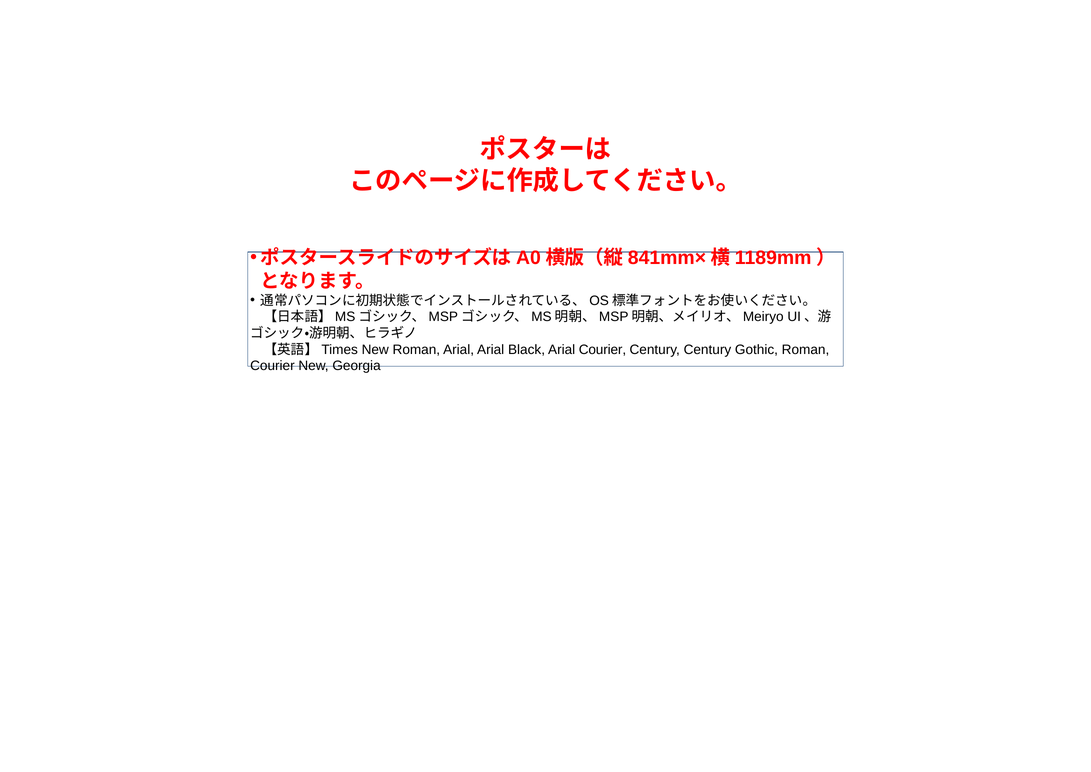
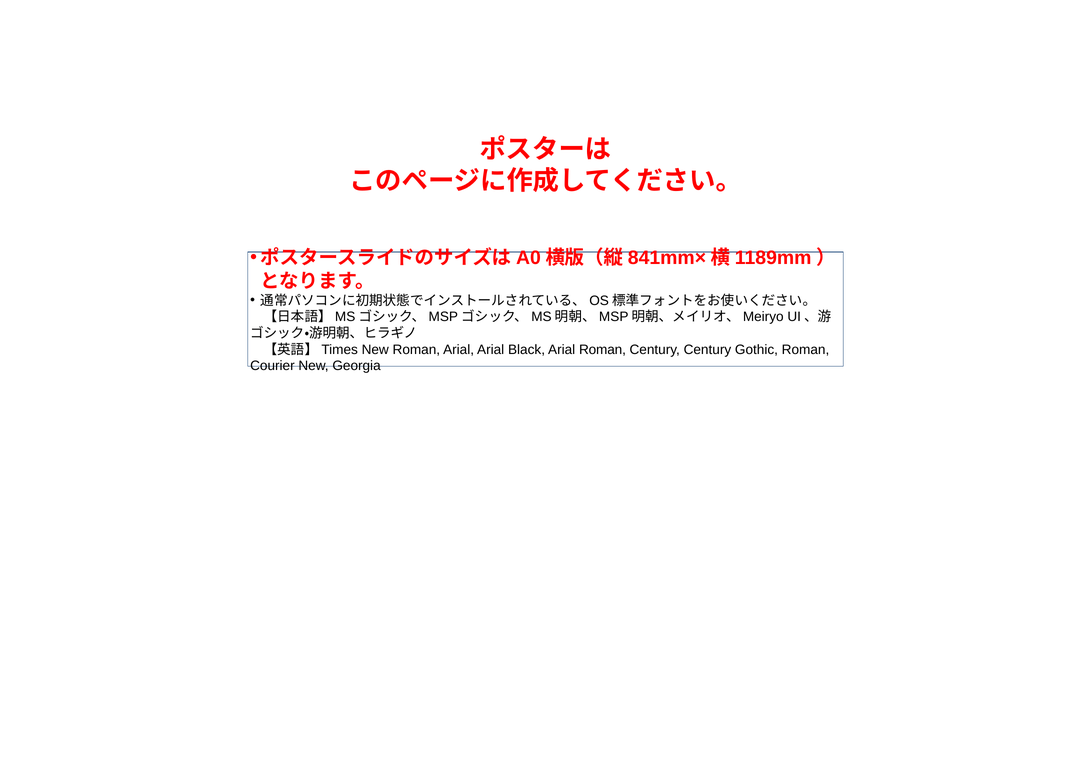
Arial Courier: Courier -> Roman
